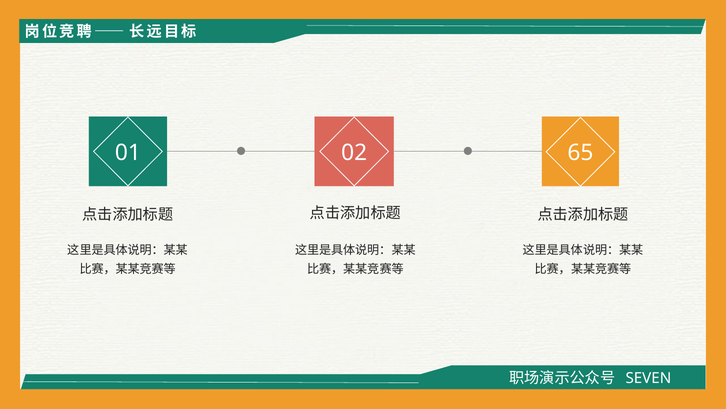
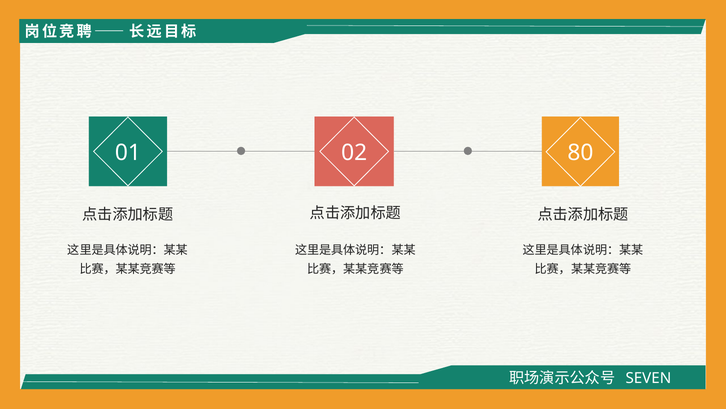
65: 65 -> 80
